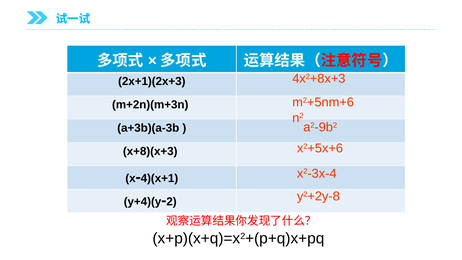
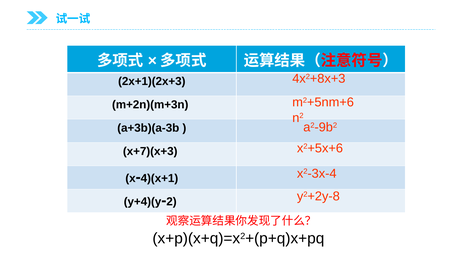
x+8)(x+3: x+8)(x+3 -> x+7)(x+3
